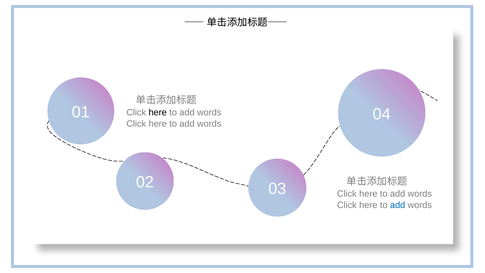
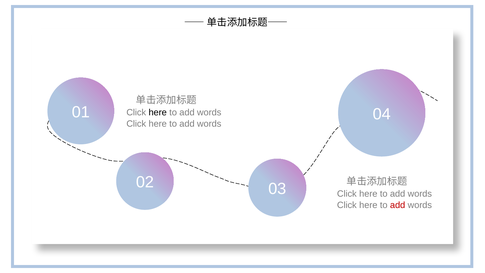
add at (398, 205) colour: blue -> red
